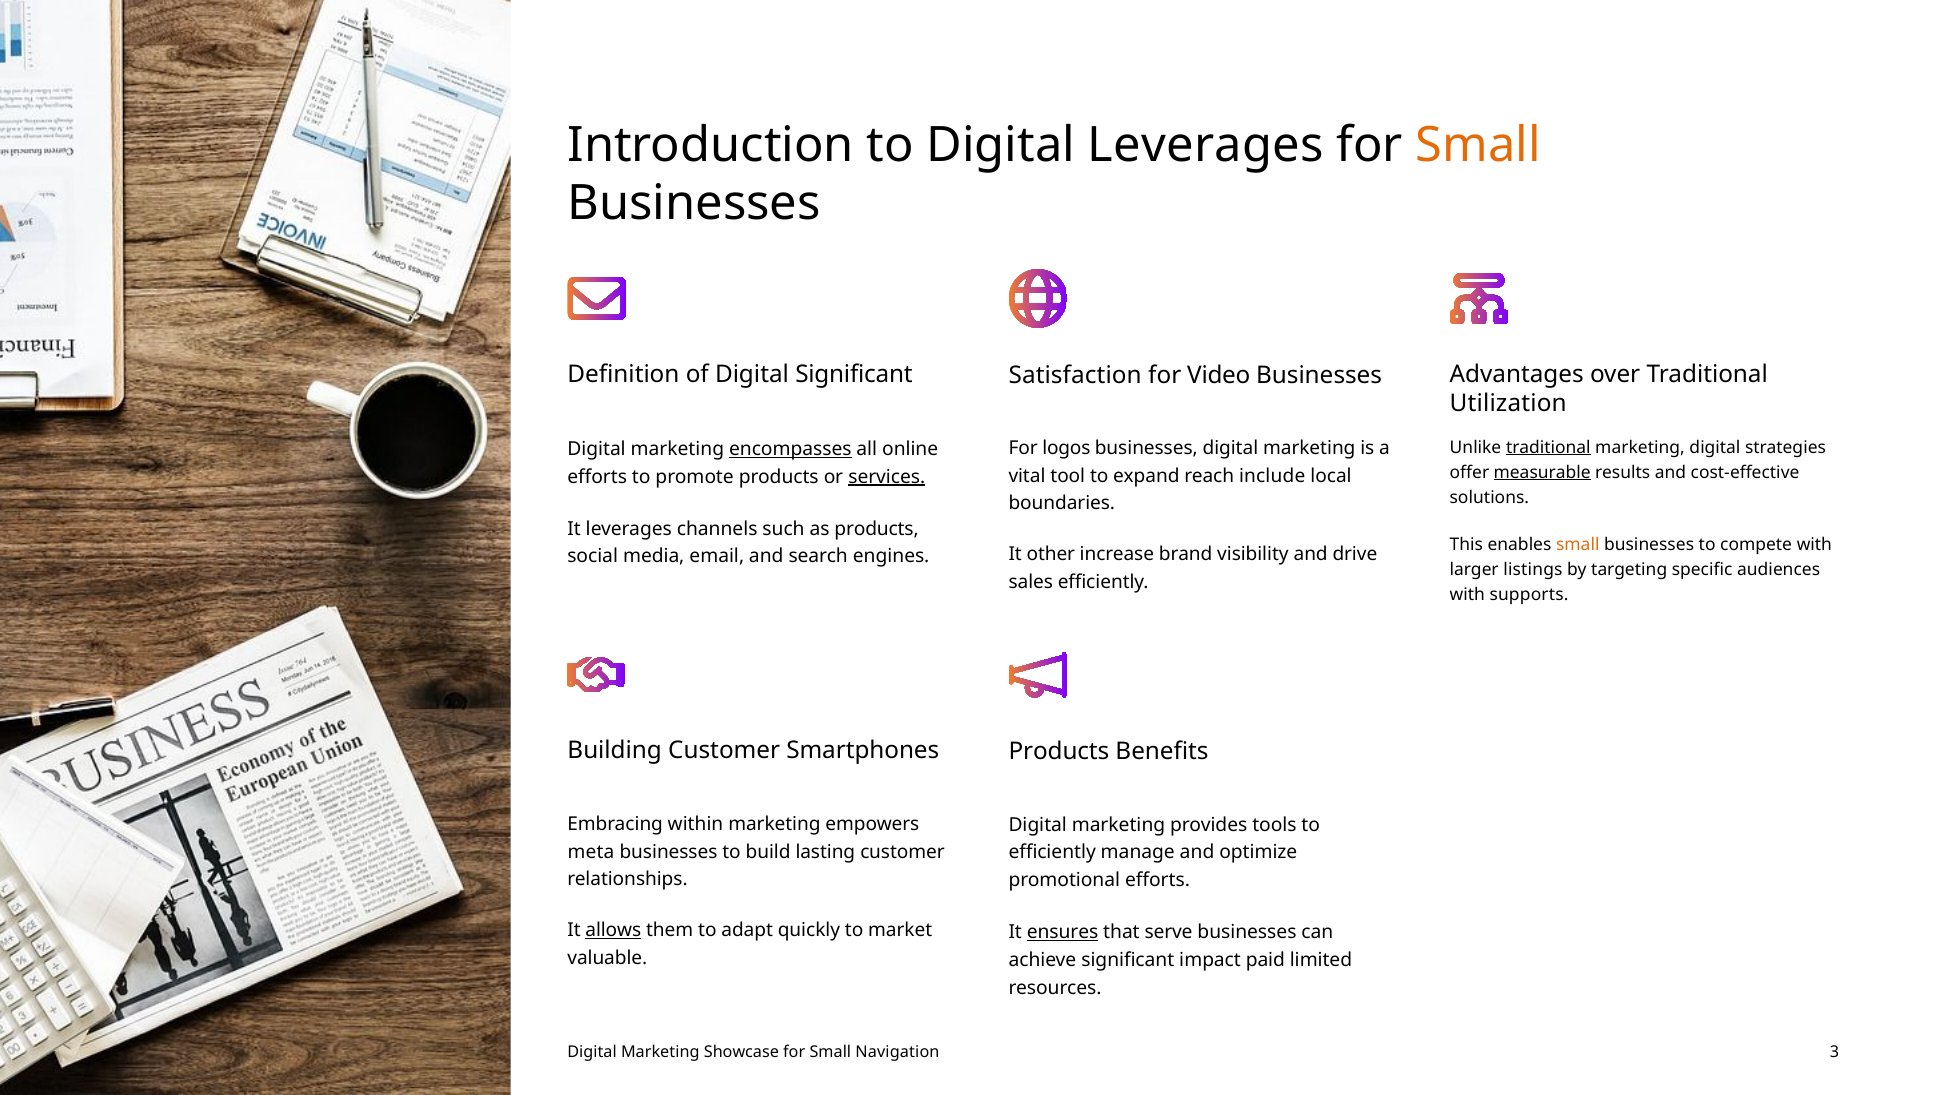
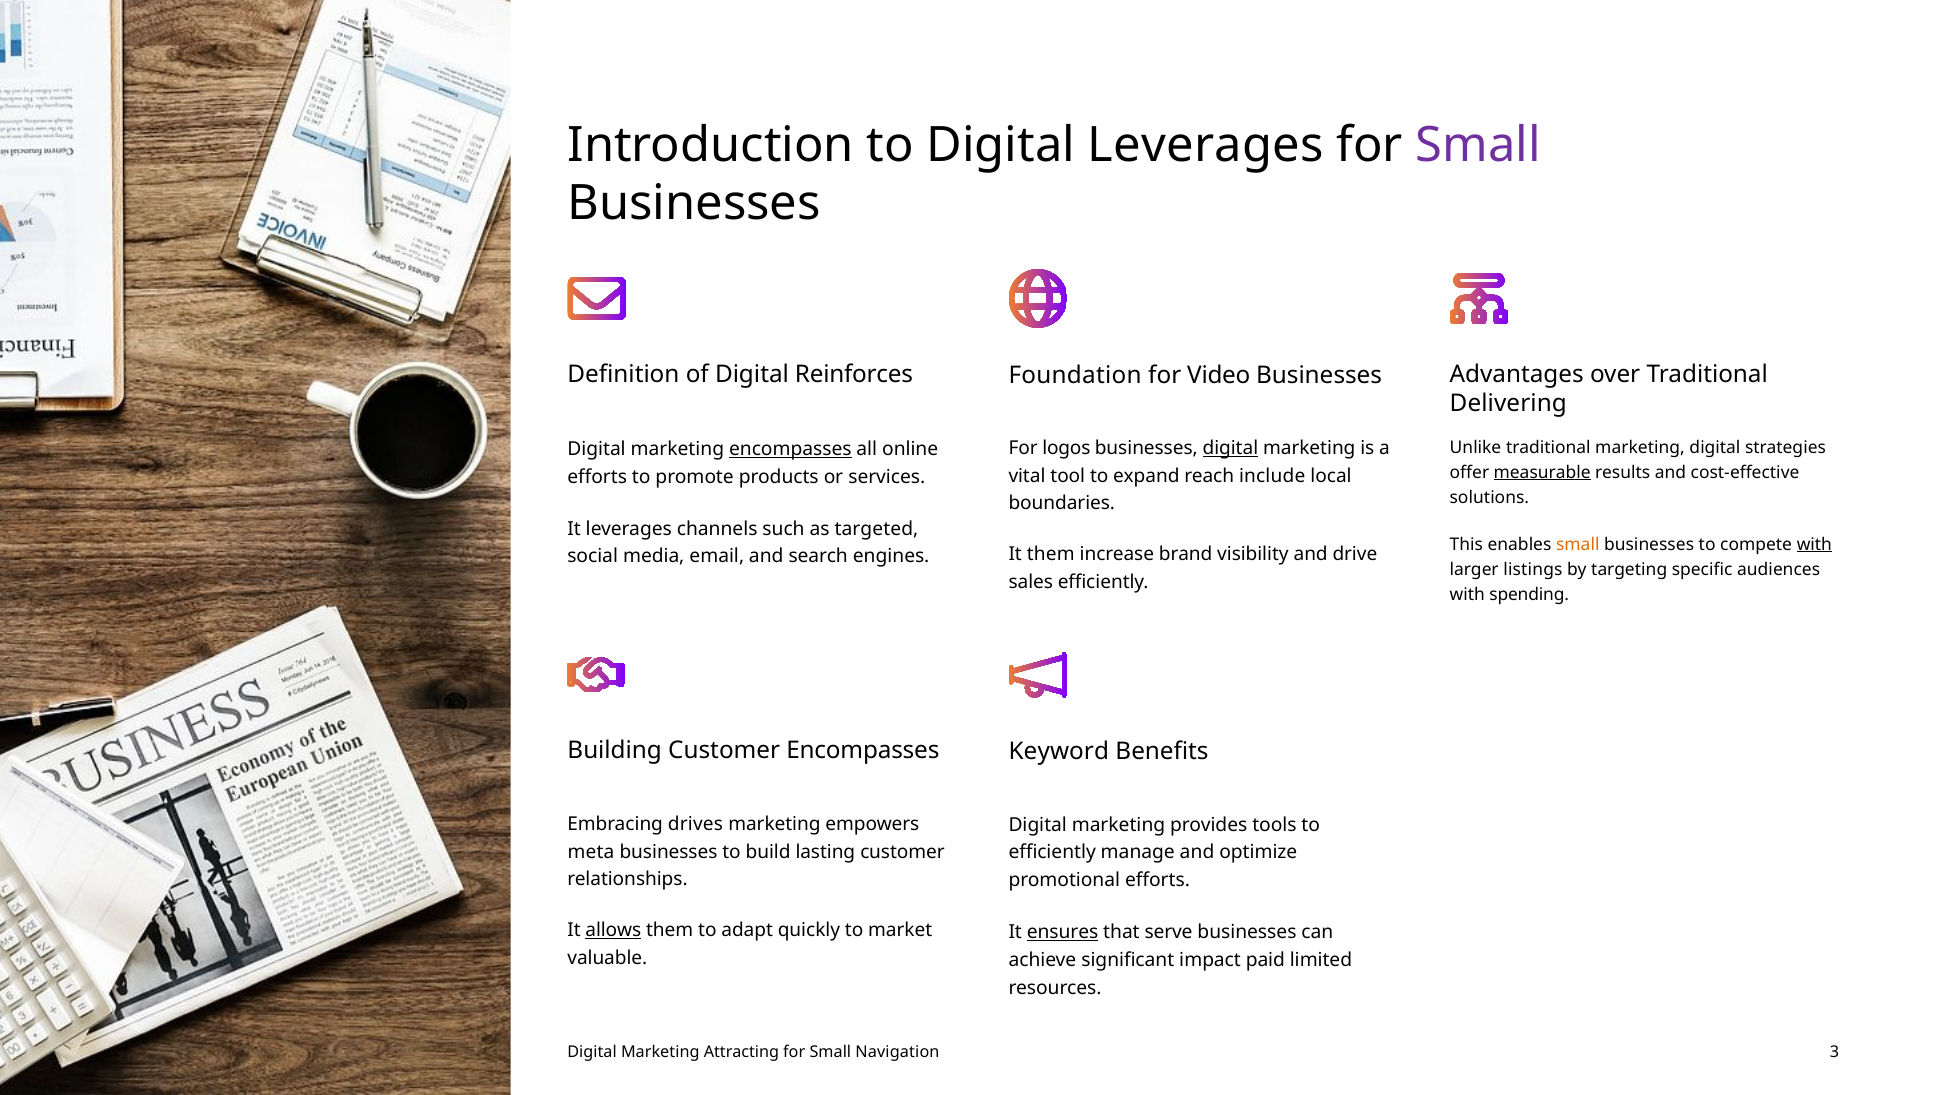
Small at (1478, 145) colour: orange -> purple
Digital Significant: Significant -> Reinforces
Satisfaction: Satisfaction -> Foundation
Utilization: Utilization -> Delivering
traditional at (1548, 447) underline: present -> none
digital at (1230, 449) underline: none -> present
services underline: present -> none
as products: products -> targeted
with at (1814, 544) underline: none -> present
It other: other -> them
supports: supports -> spending
Customer Smartphones: Smartphones -> Encompasses
Products at (1059, 751): Products -> Keyword
within: within -> drives
Showcase: Showcase -> Attracting
